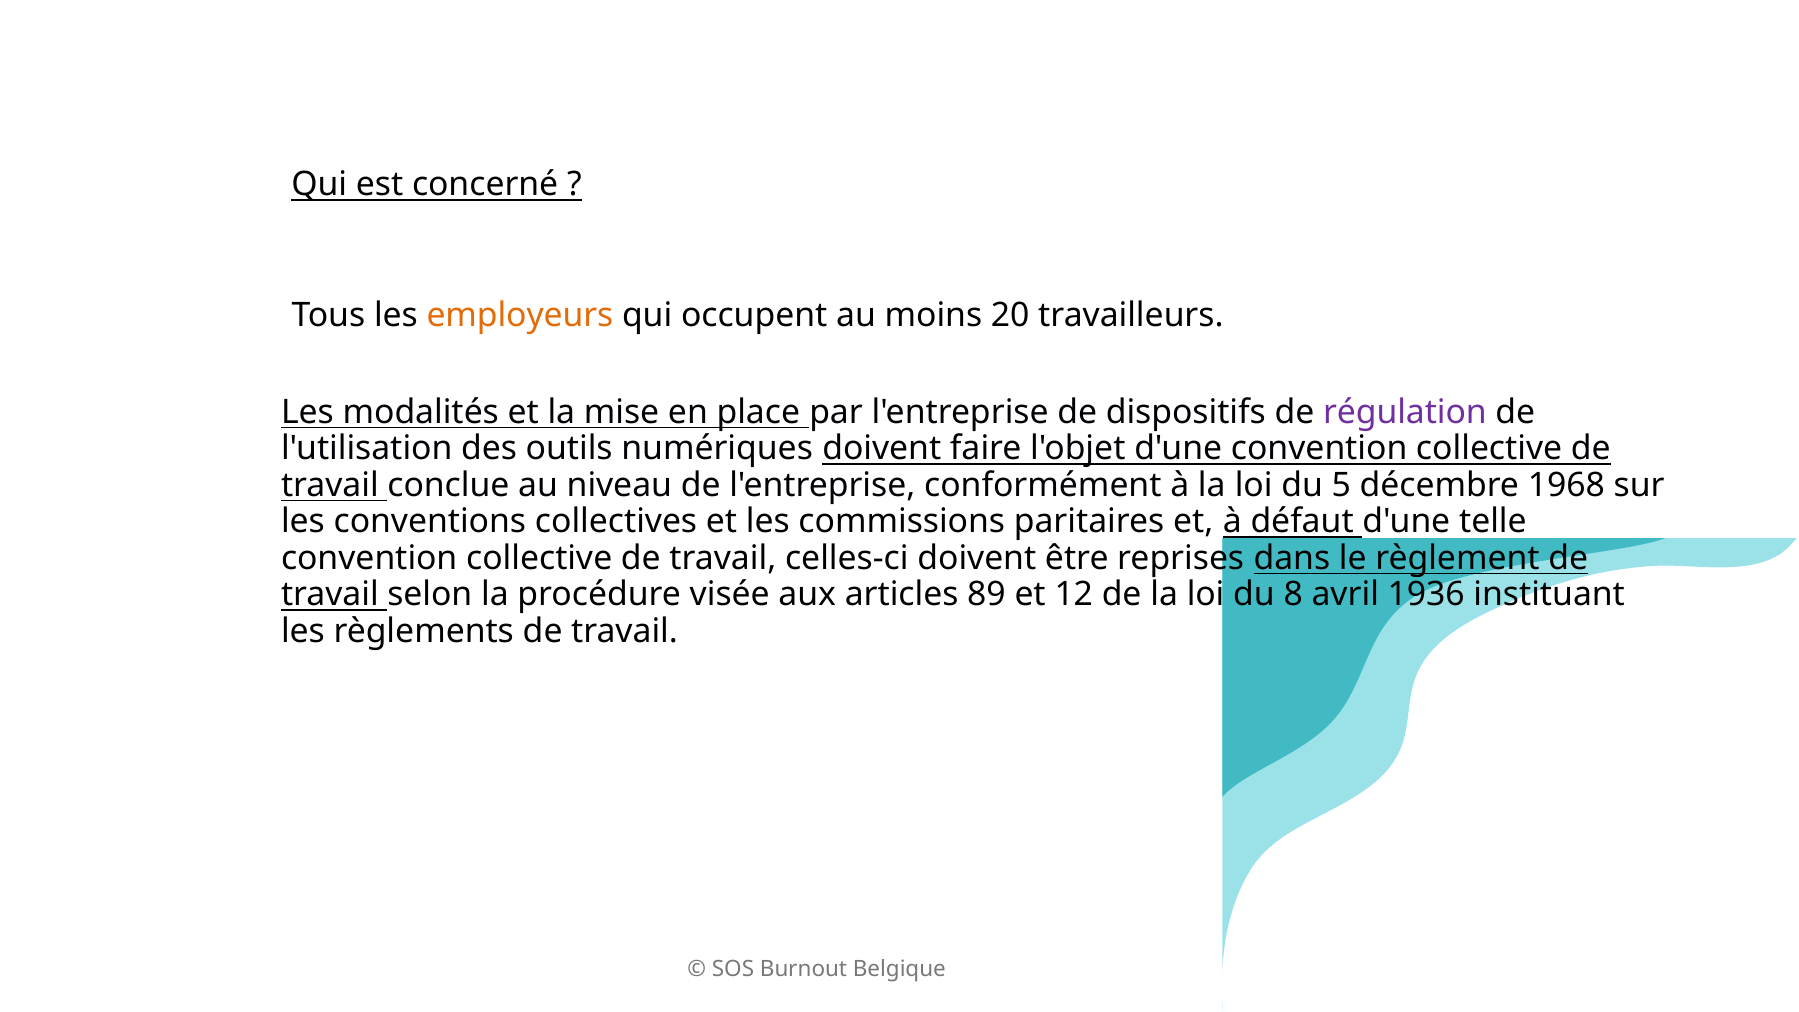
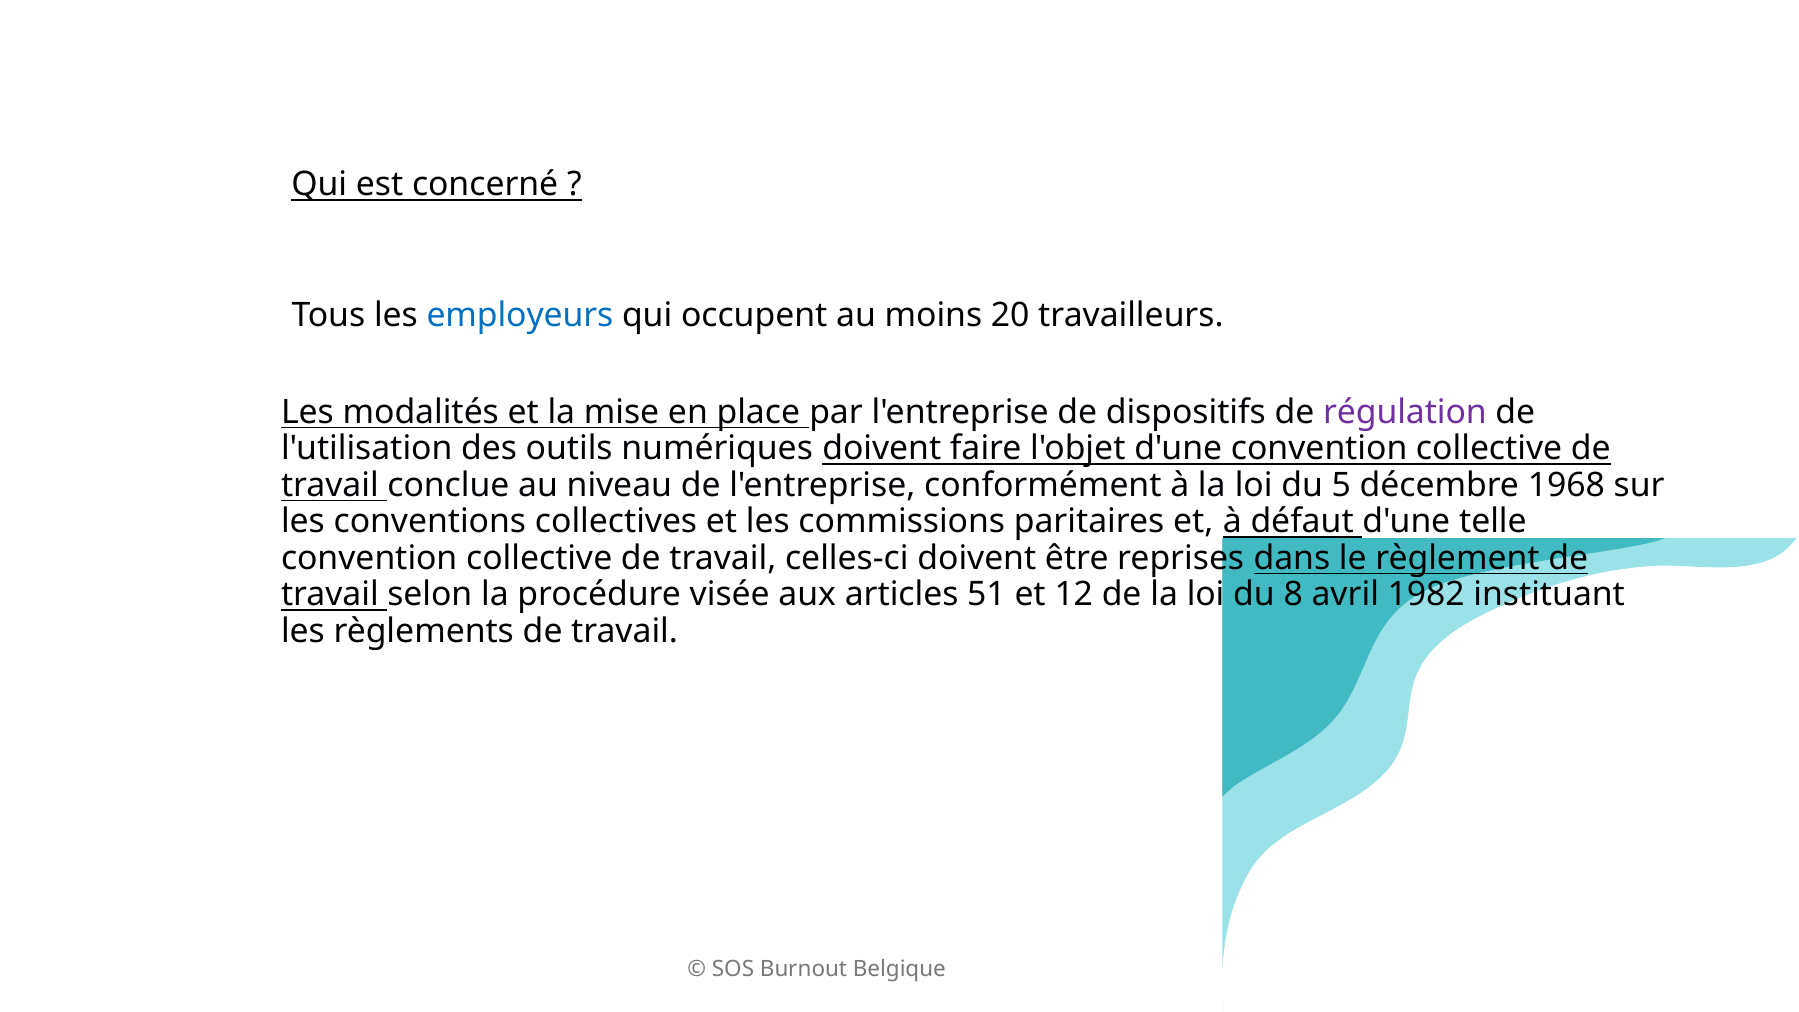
employeurs colour: orange -> blue
89: 89 -> 51
1936: 1936 -> 1982
